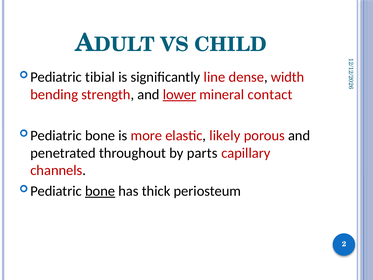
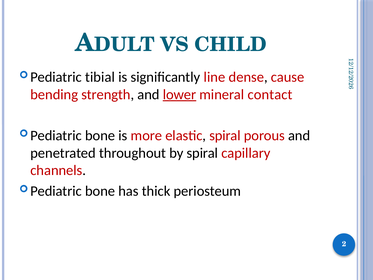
width: width -> cause
elastic likely: likely -> spiral
by parts: parts -> spiral
bone at (100, 191) underline: present -> none
